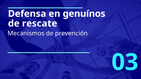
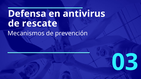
genuínos: genuínos -> antivirus
